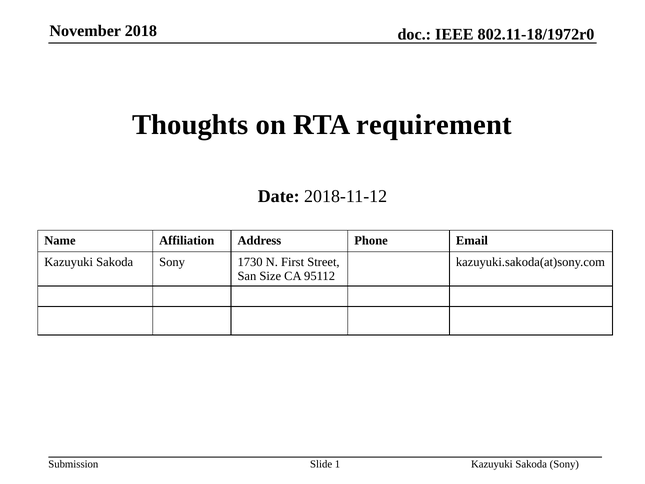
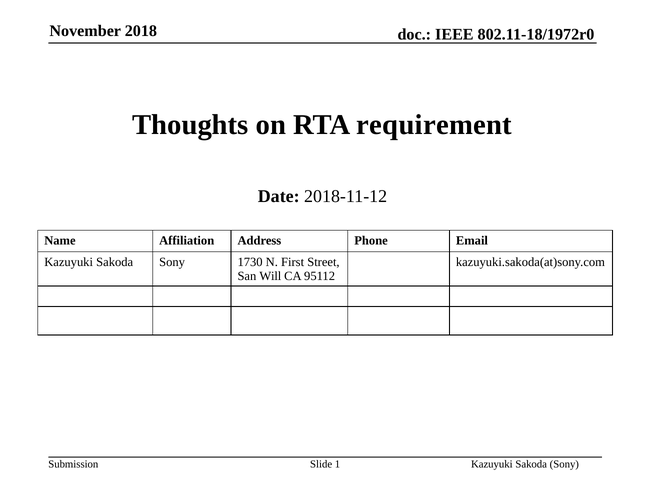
Size: Size -> Will
